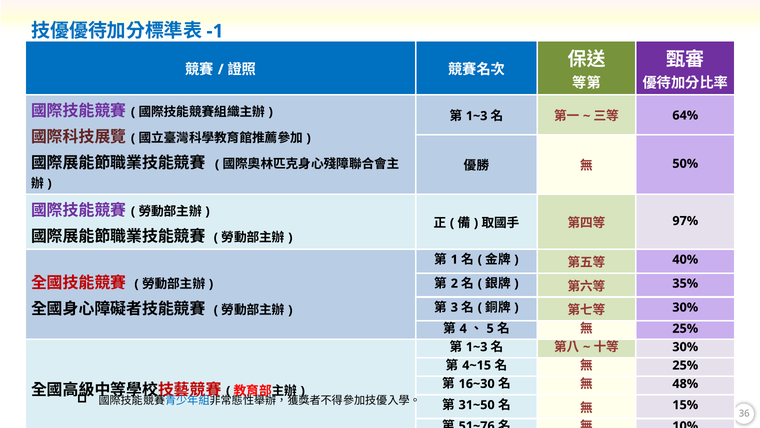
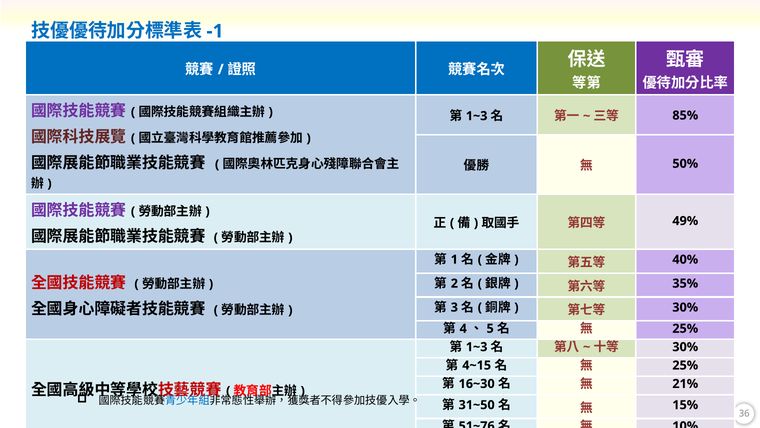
64%: 64% -> 85%
97%: 97% -> 49%
48%: 48% -> 21%
